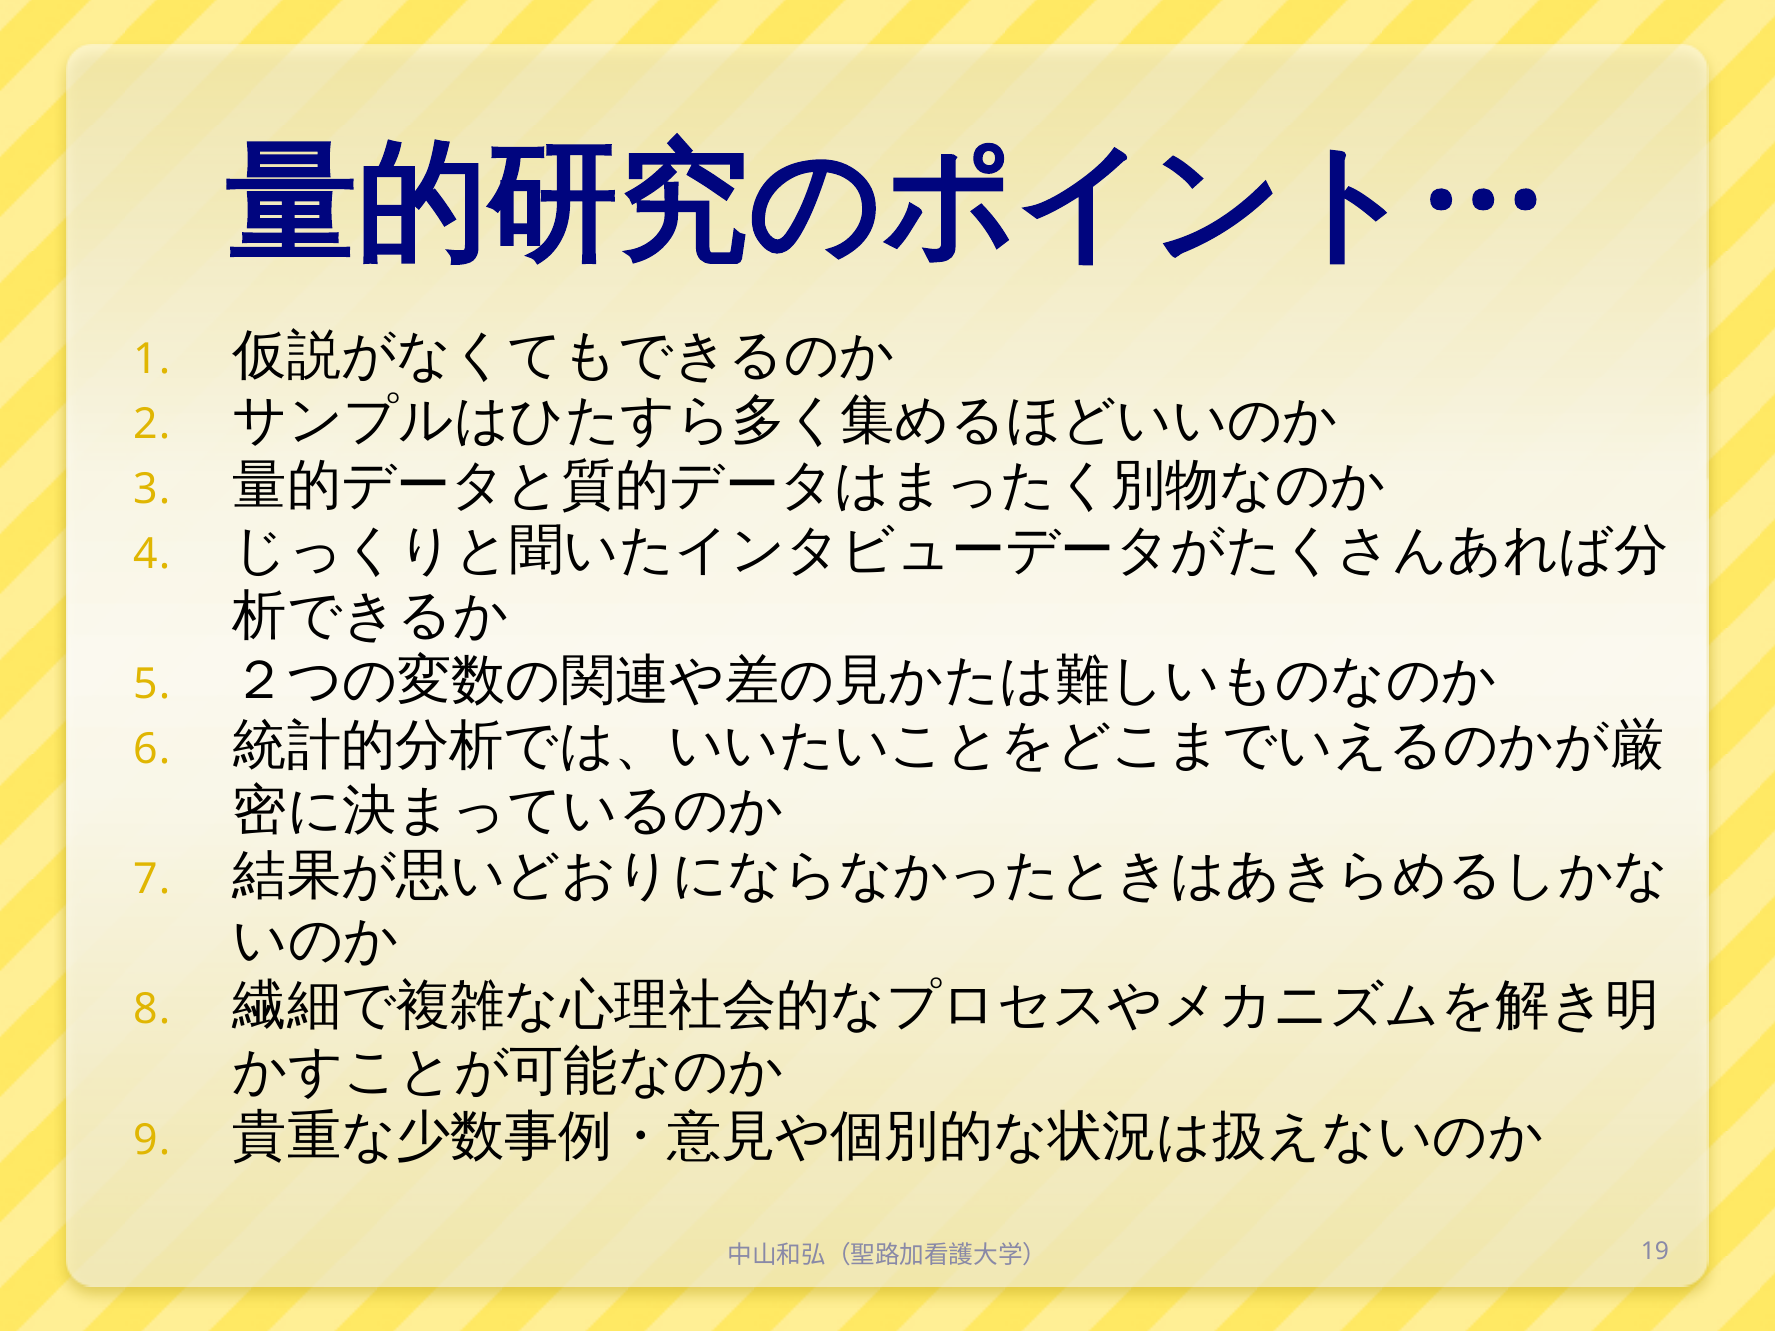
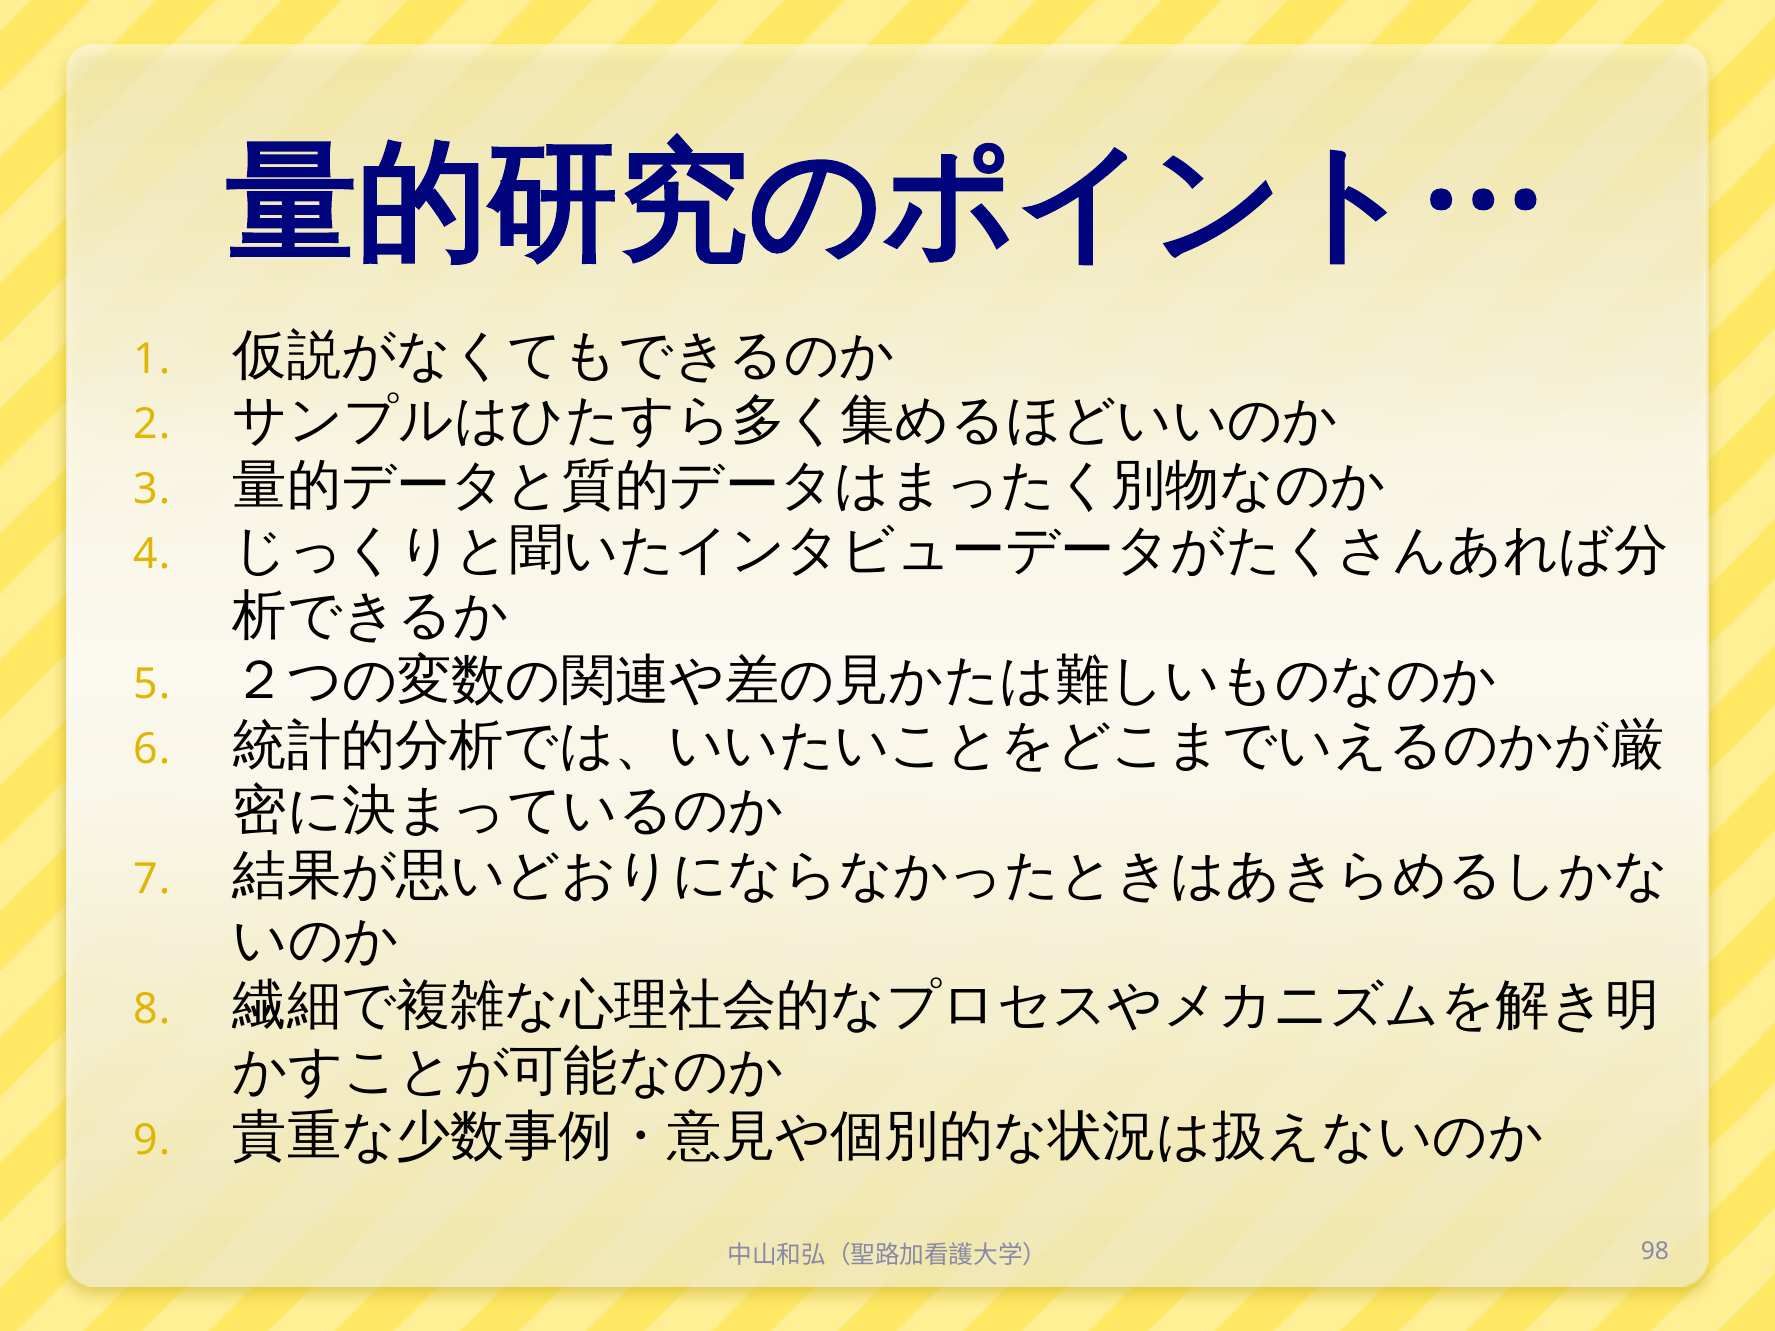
19: 19 -> 98
